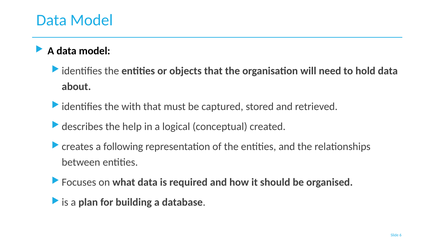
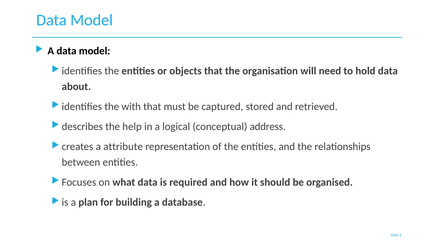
created: created -> address
following: following -> attribute
